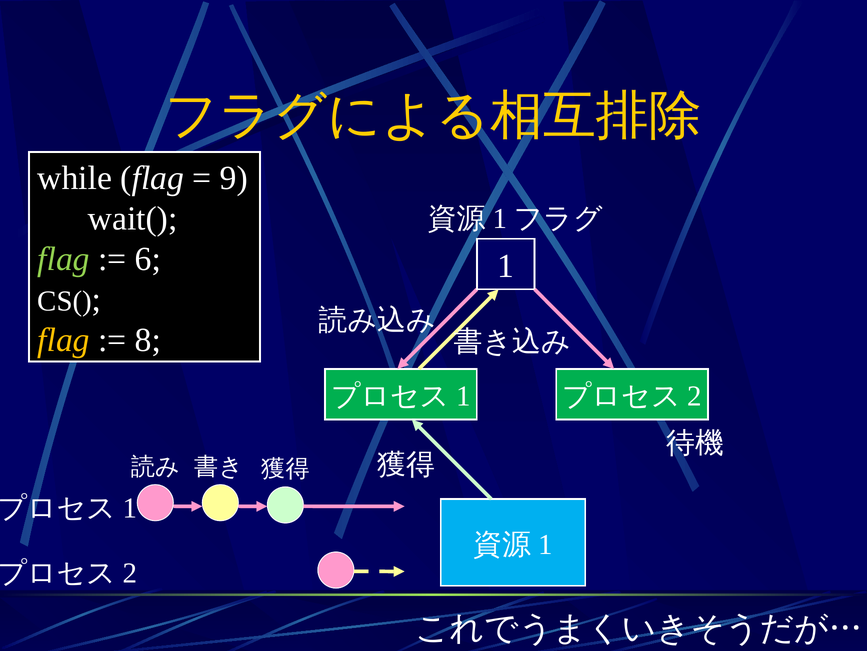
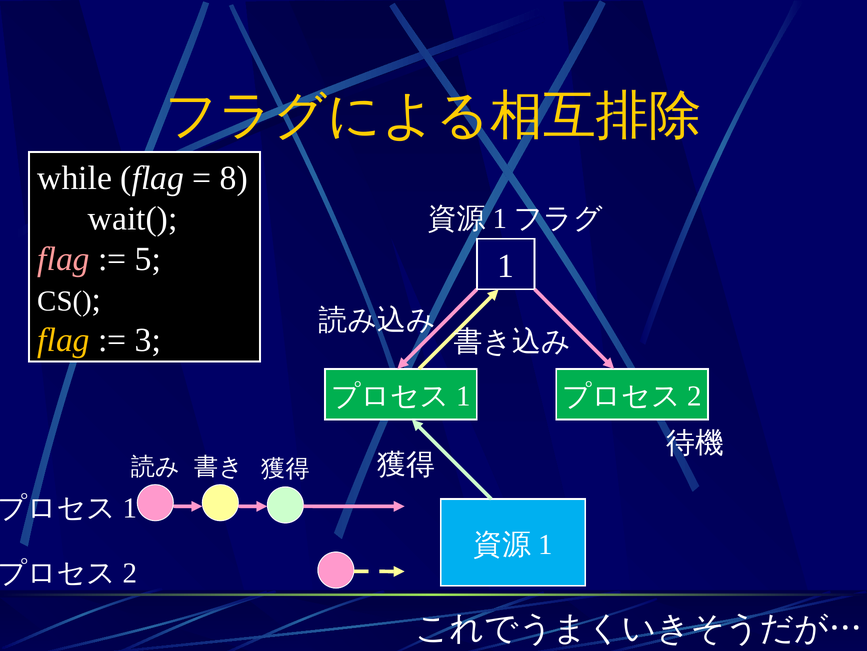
9: 9 -> 8
flag at (64, 259) colour: light green -> pink
6: 6 -> 5
8: 8 -> 3
